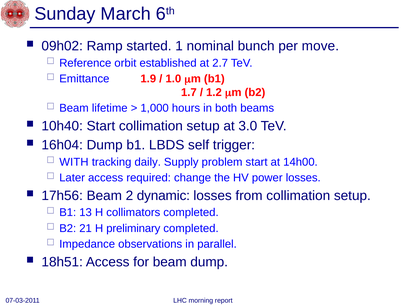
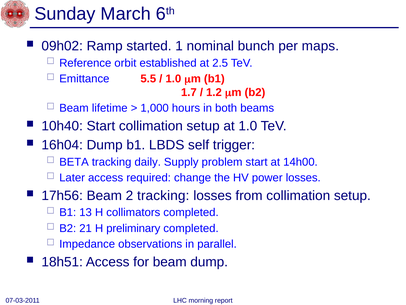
move: move -> maps
2.7: 2.7 -> 2.5
1.9: 1.9 -> 5.5
at 3.0: 3.0 -> 1.0
WITH: WITH -> BETA
2 dynamic: dynamic -> tracking
